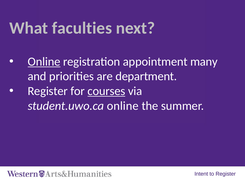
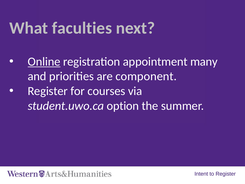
department: department -> component
courses underline: present -> none
student.uwo.ca online: online -> option
